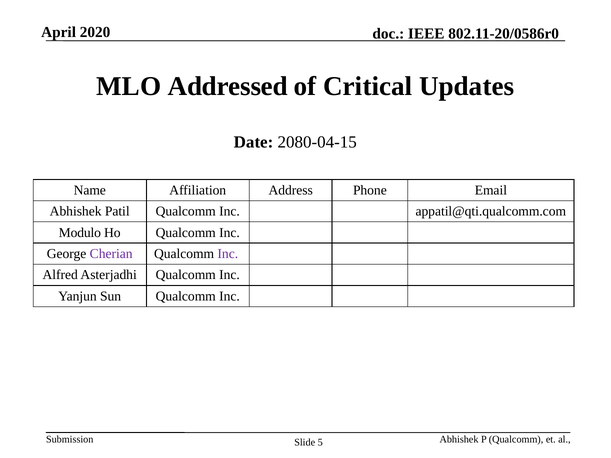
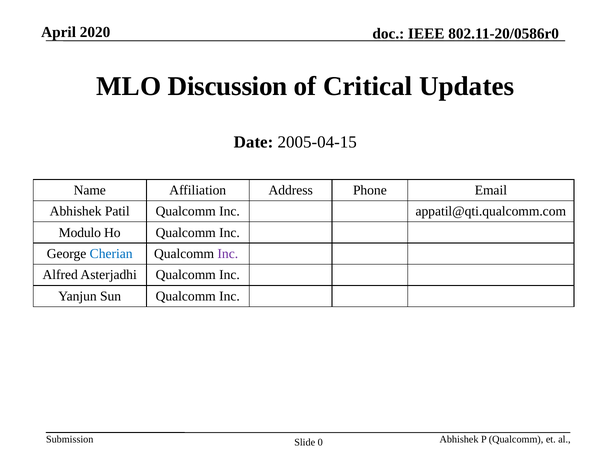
Addressed: Addressed -> Discussion
2080-04-15: 2080-04-15 -> 2005-04-15
Cherian colour: purple -> blue
5: 5 -> 0
